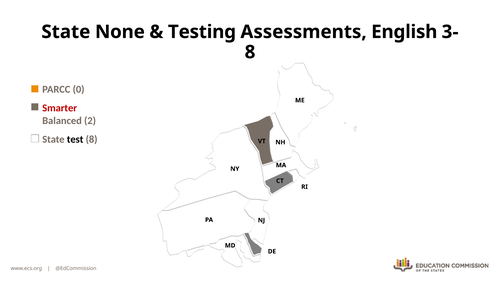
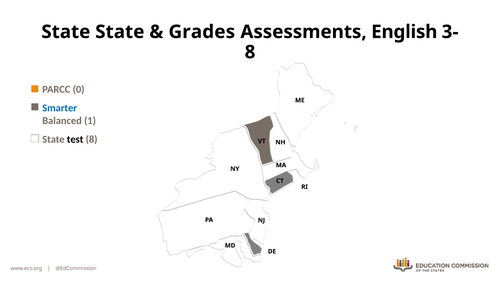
State None: None -> State
Testing: Testing -> Grades
Smarter colour: red -> blue
2: 2 -> 1
